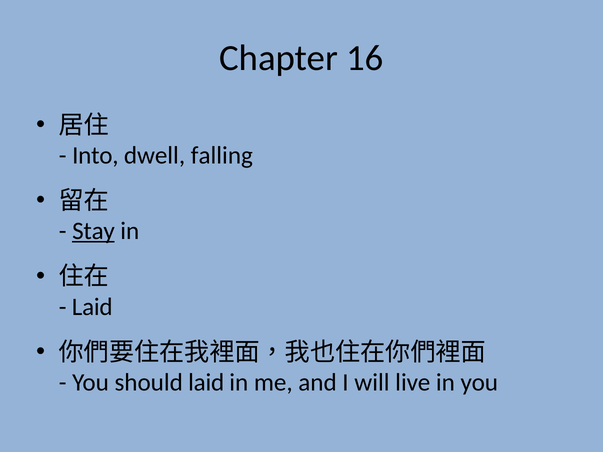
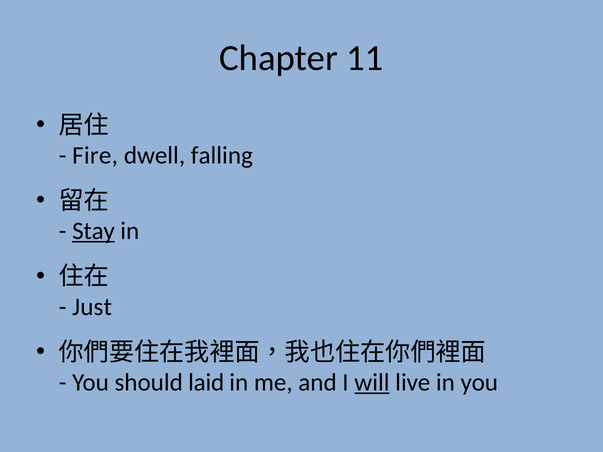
16: 16 -> 11
Into: Into -> Fire
Laid at (92, 307): Laid -> Just
will underline: none -> present
